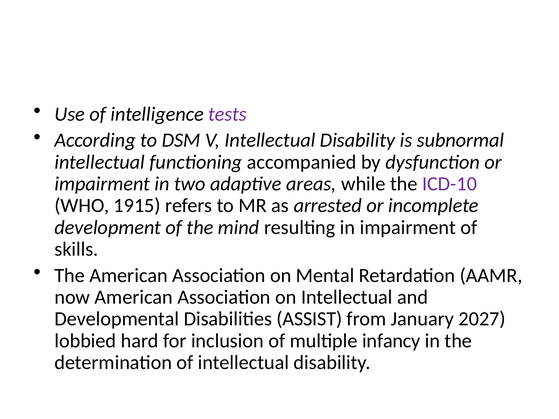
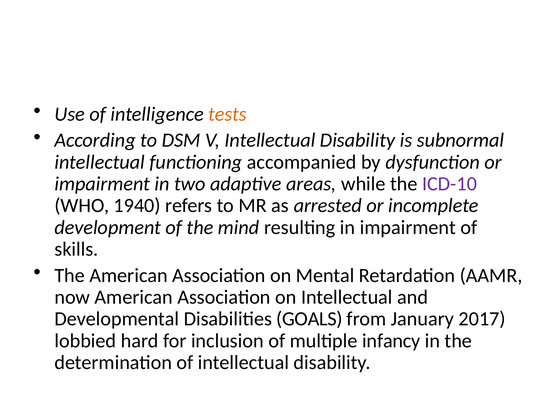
tests colour: purple -> orange
1915: 1915 -> 1940
ASSIST: ASSIST -> GOALS
2027: 2027 -> 2017
